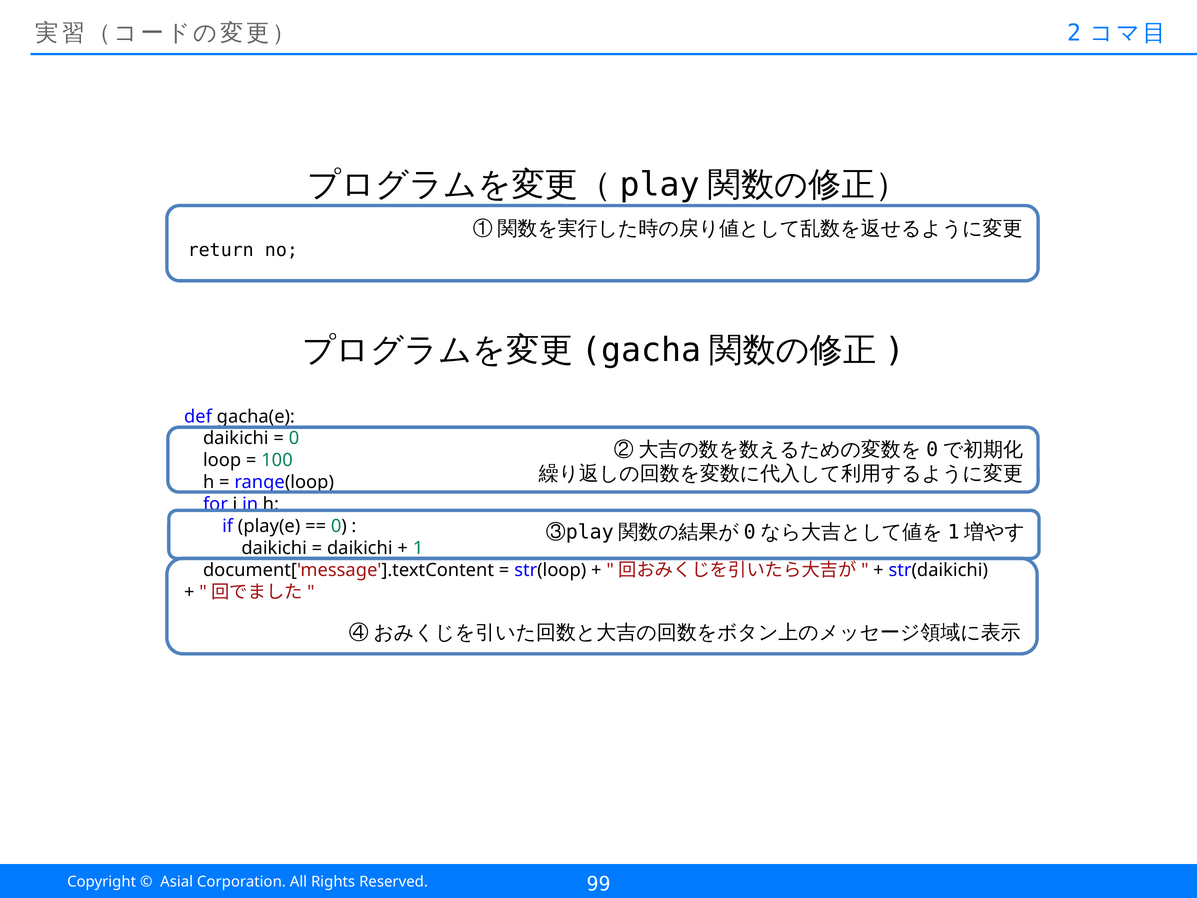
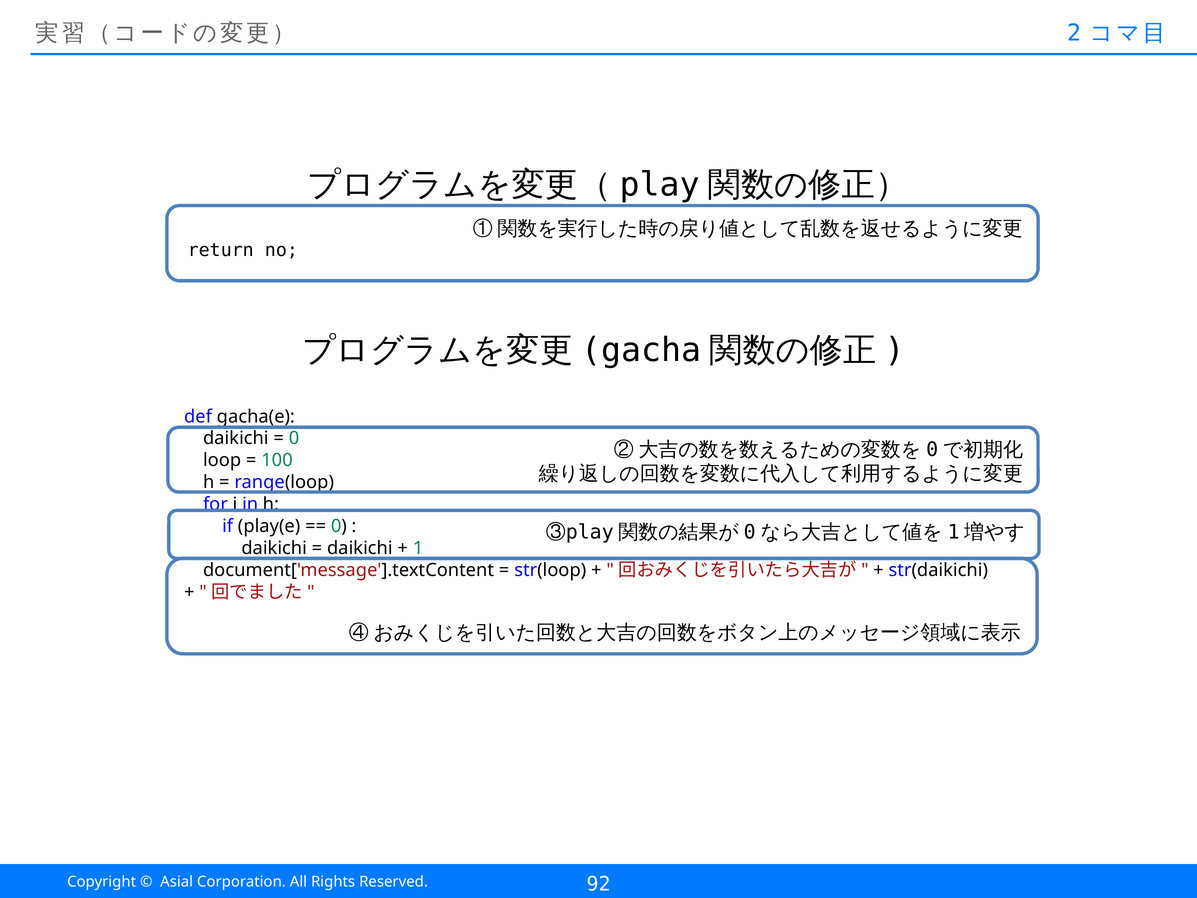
99: 99 -> 92
